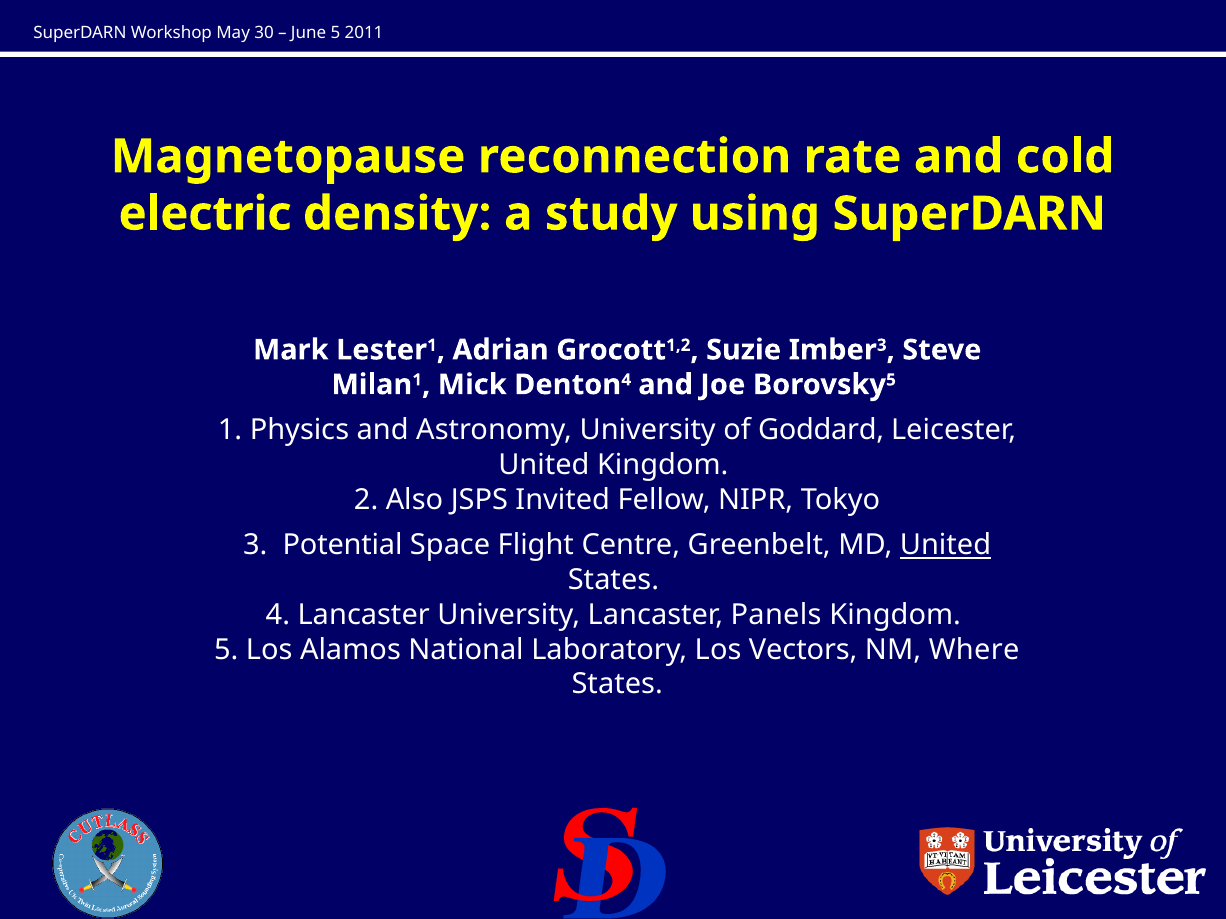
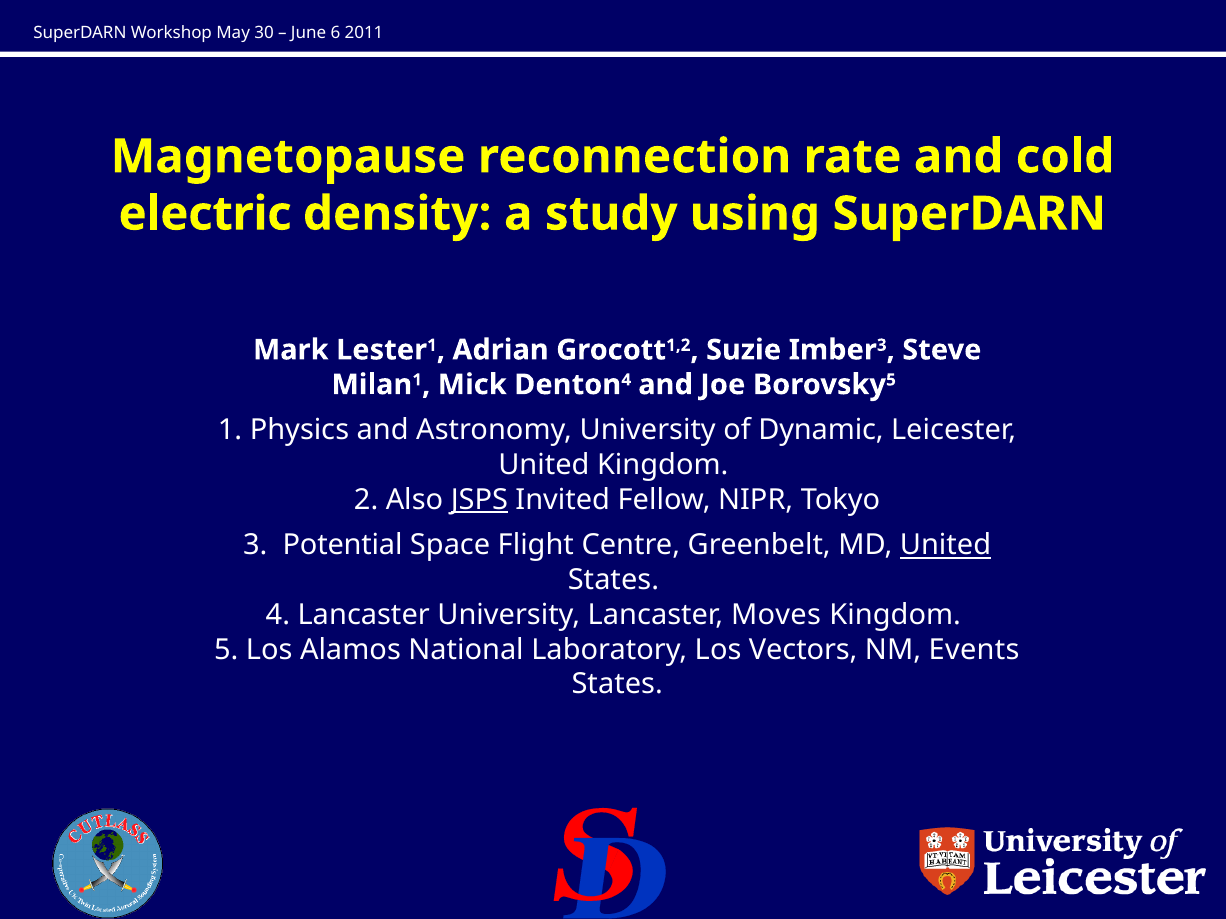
5 at (335, 33): 5 -> 6
Goddard: Goddard -> Dynamic
JSPS underline: none -> present
Panels: Panels -> Moves
Where: Where -> Events
